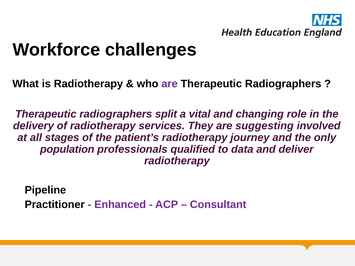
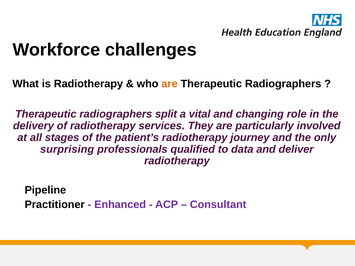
are at (170, 84) colour: purple -> orange
suggesting: suggesting -> particularly
population: population -> surprising
